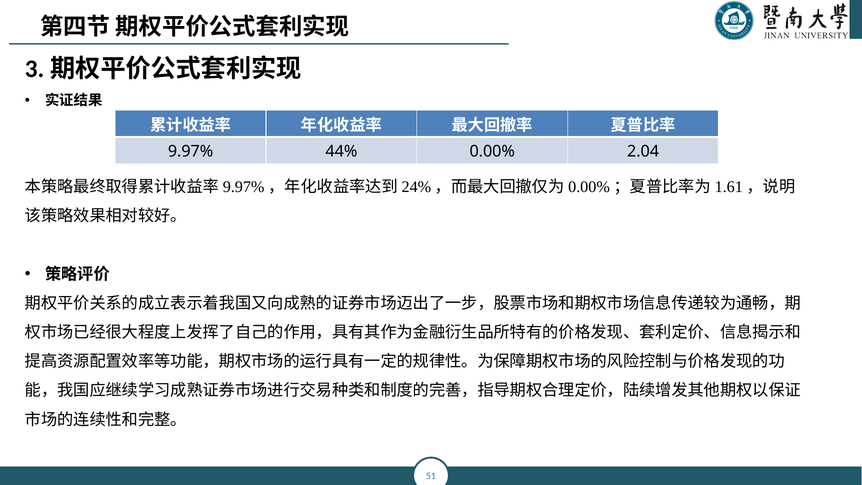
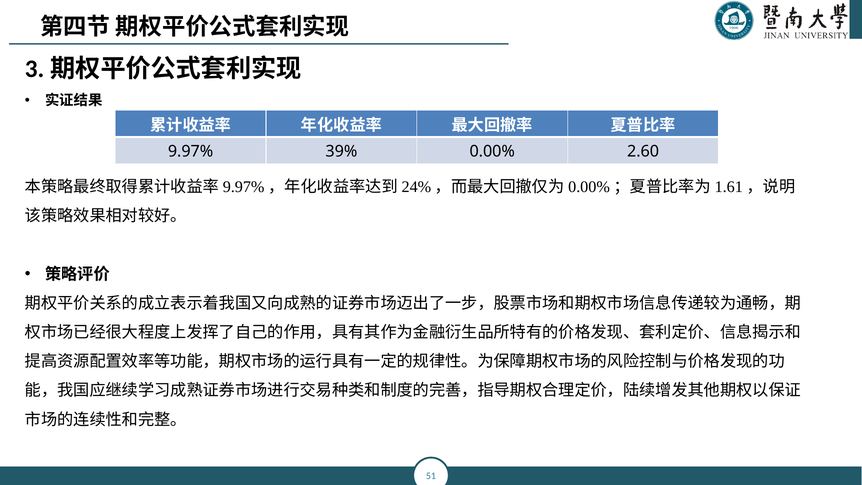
44%: 44% -> 39%
2.04: 2.04 -> 2.60
